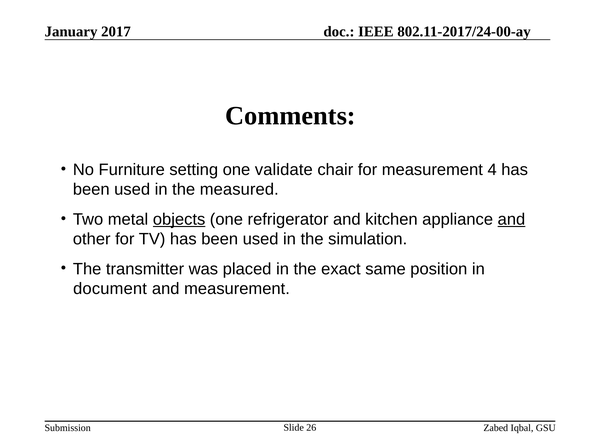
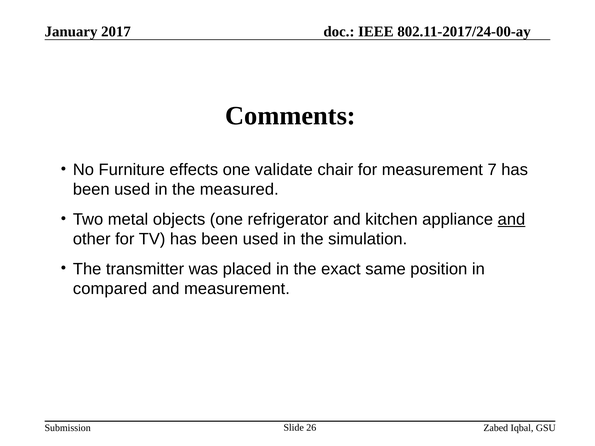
setting: setting -> effects
4: 4 -> 7
objects underline: present -> none
document: document -> compared
